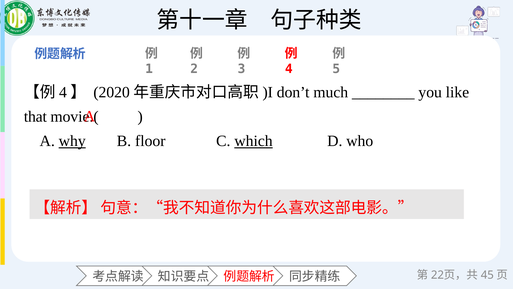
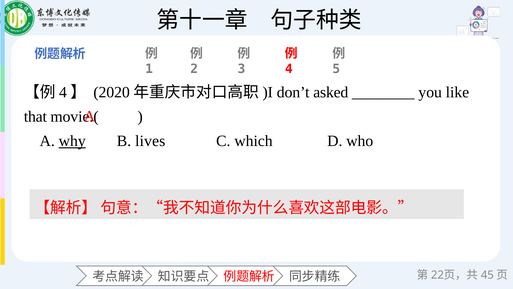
much: much -> asked
floor: floor -> lives
which underline: present -> none
